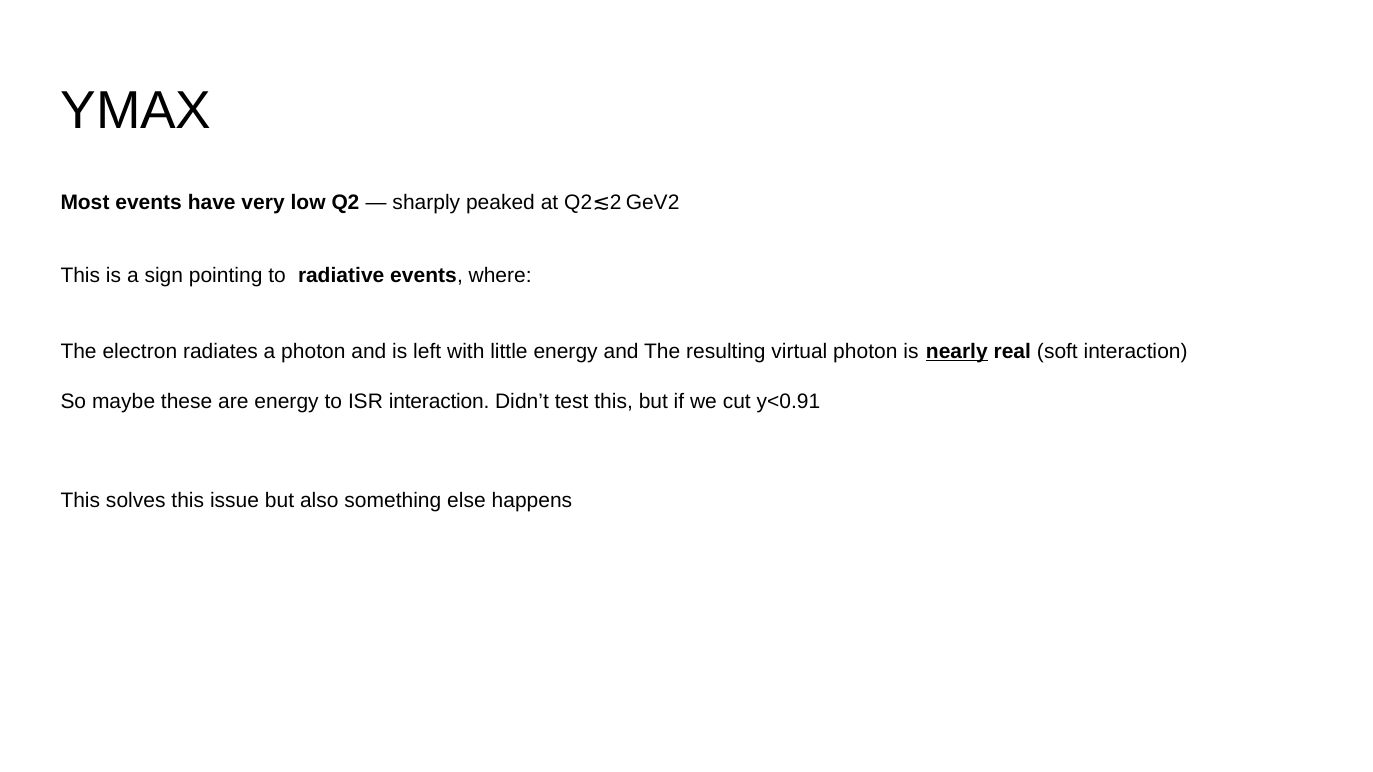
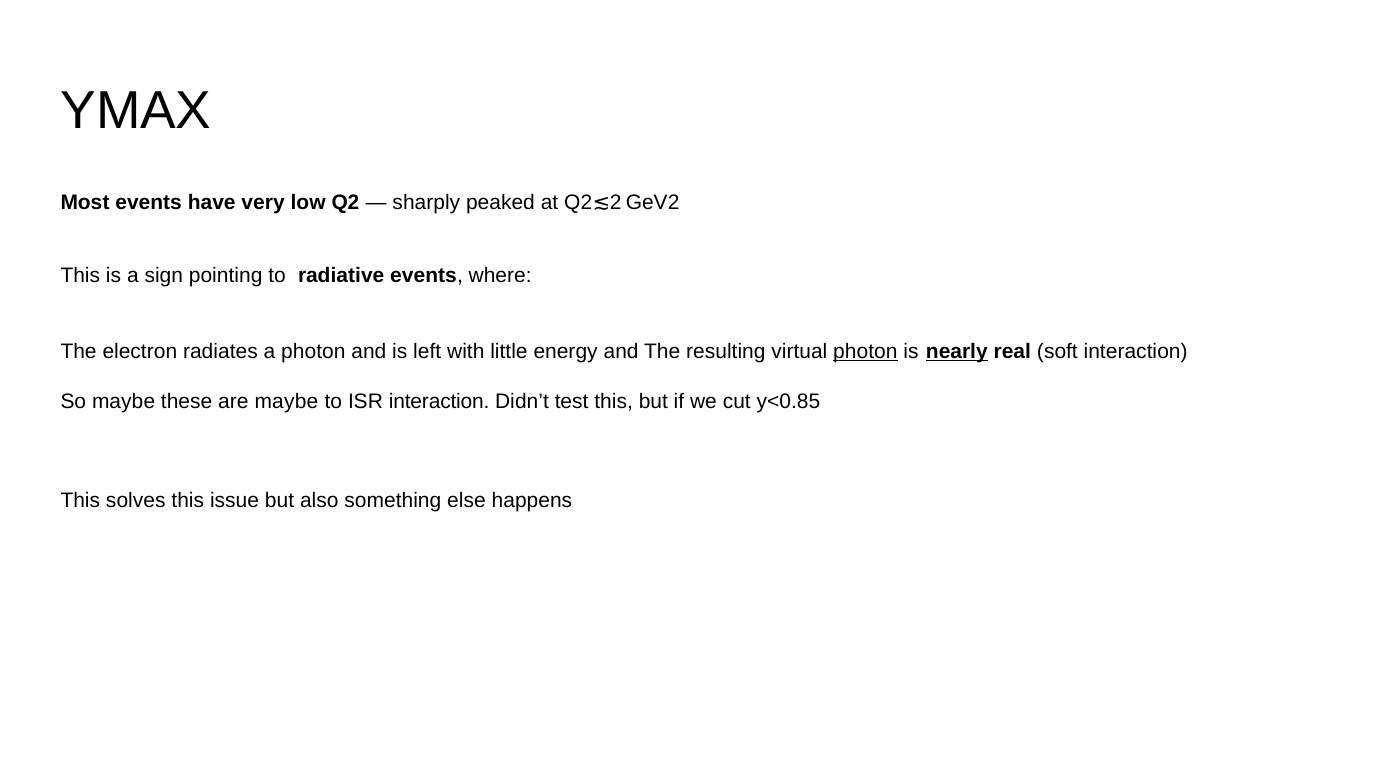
photon at (865, 352) underline: none -> present
are energy: energy -> maybe
y<0.91: y<0.91 -> y<0.85
